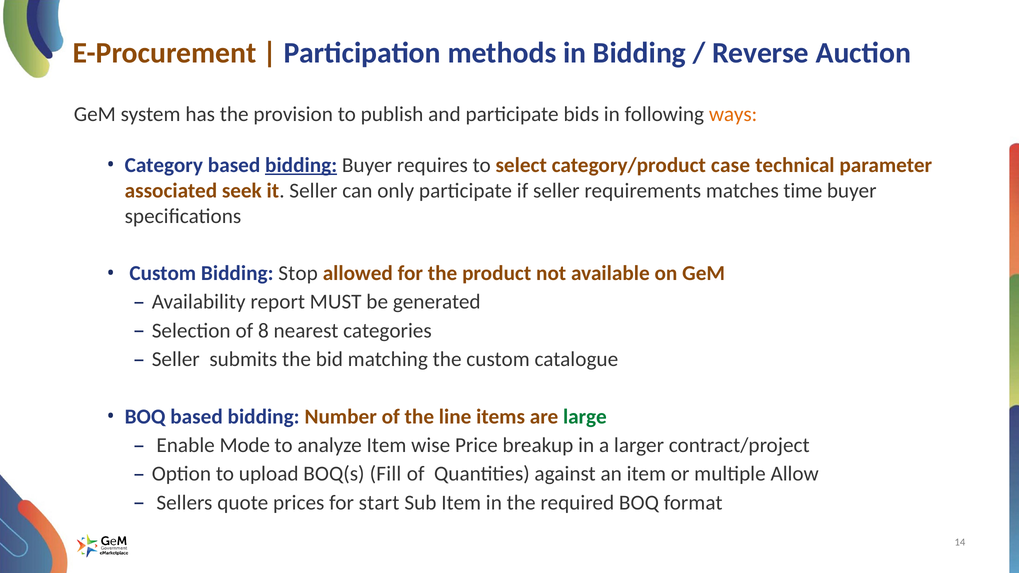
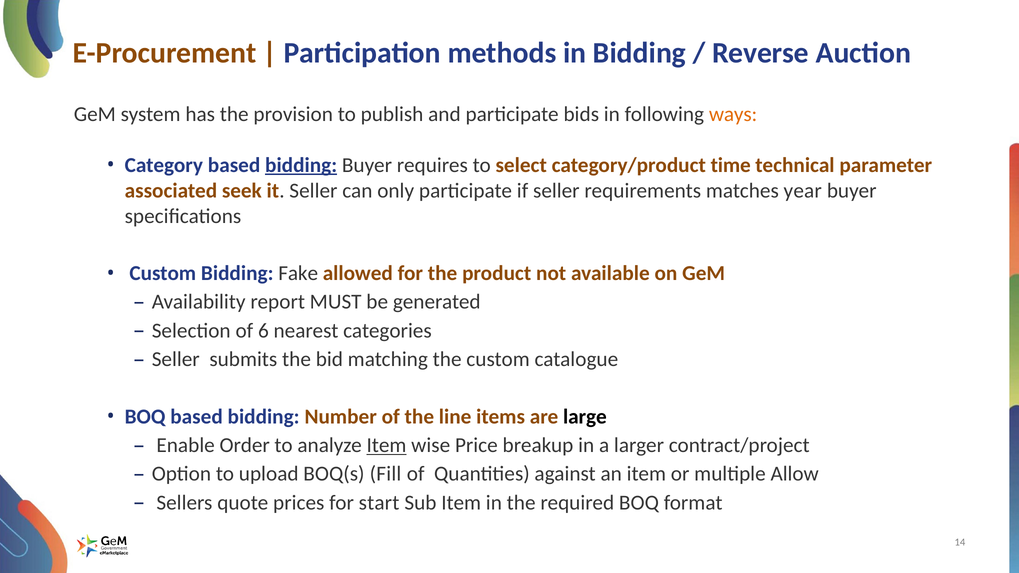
case: case -> time
time: time -> year
Stop: Stop -> Fake
8: 8 -> 6
large colour: green -> black
Mode: Mode -> Order
Item at (386, 445) underline: none -> present
